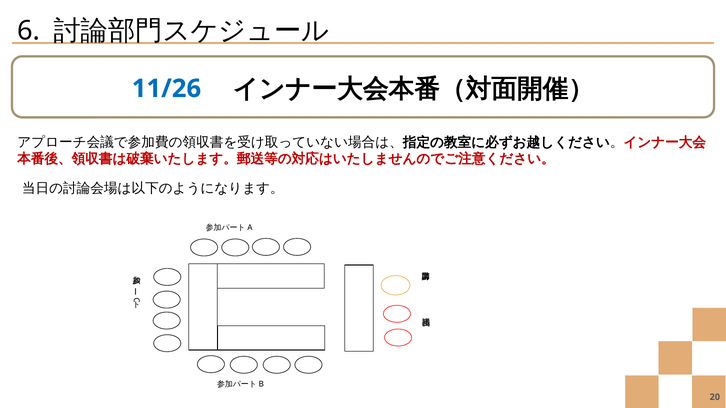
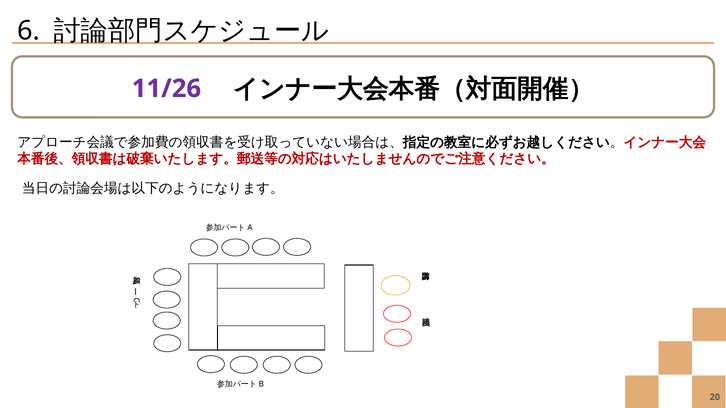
11/26 colour: blue -> purple
